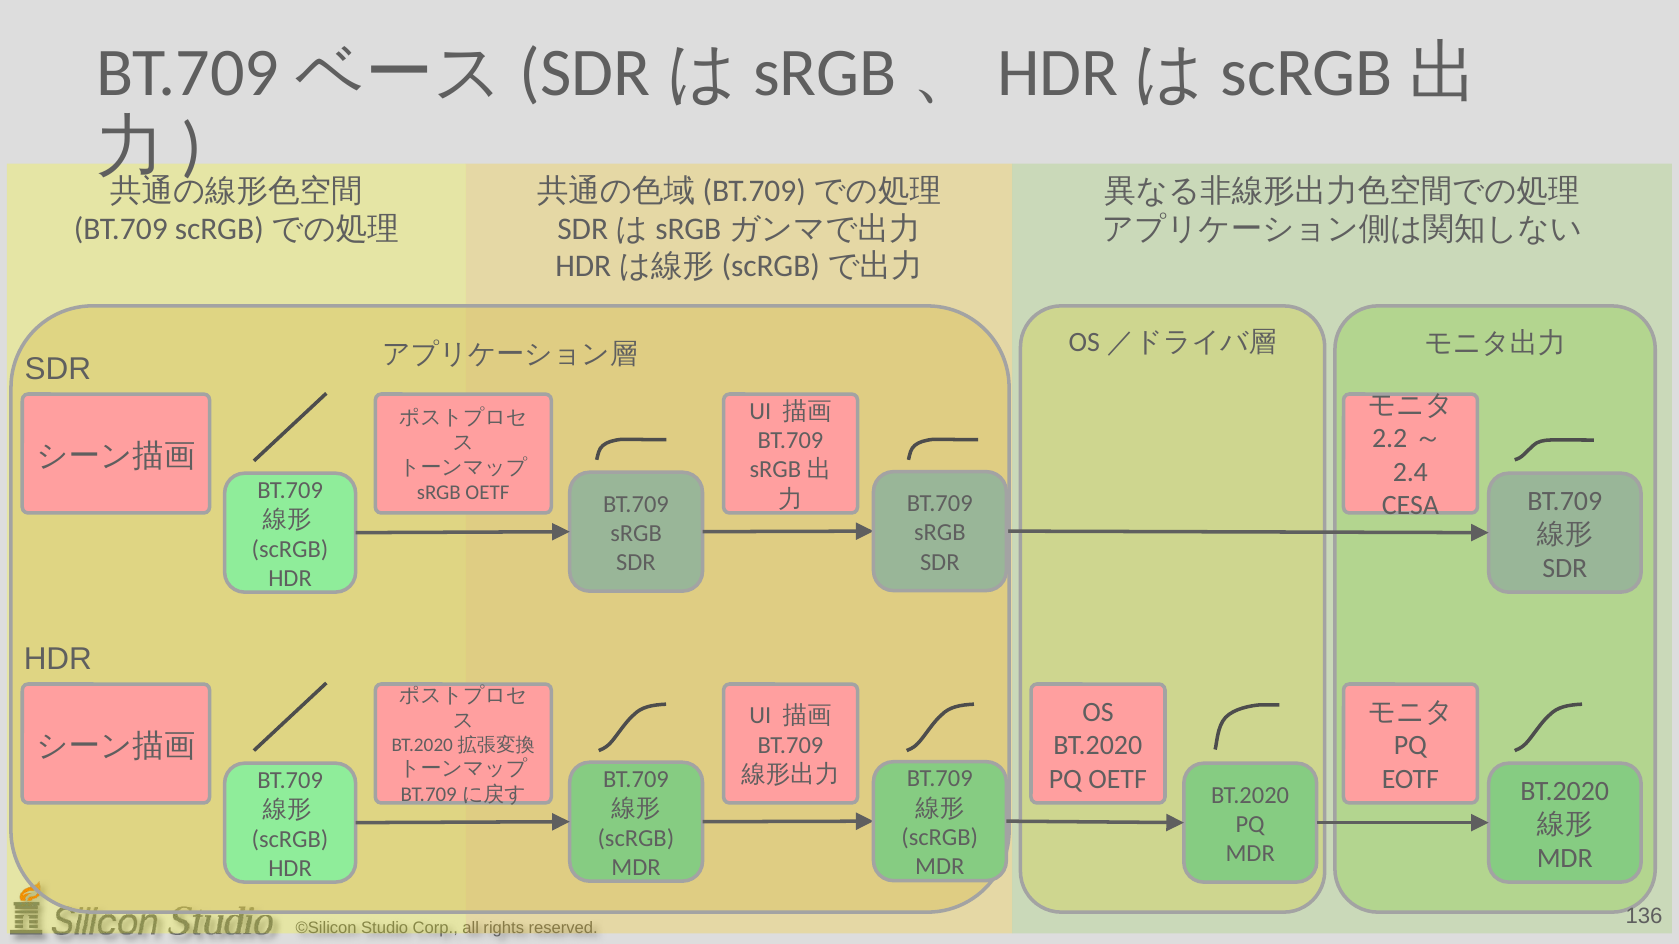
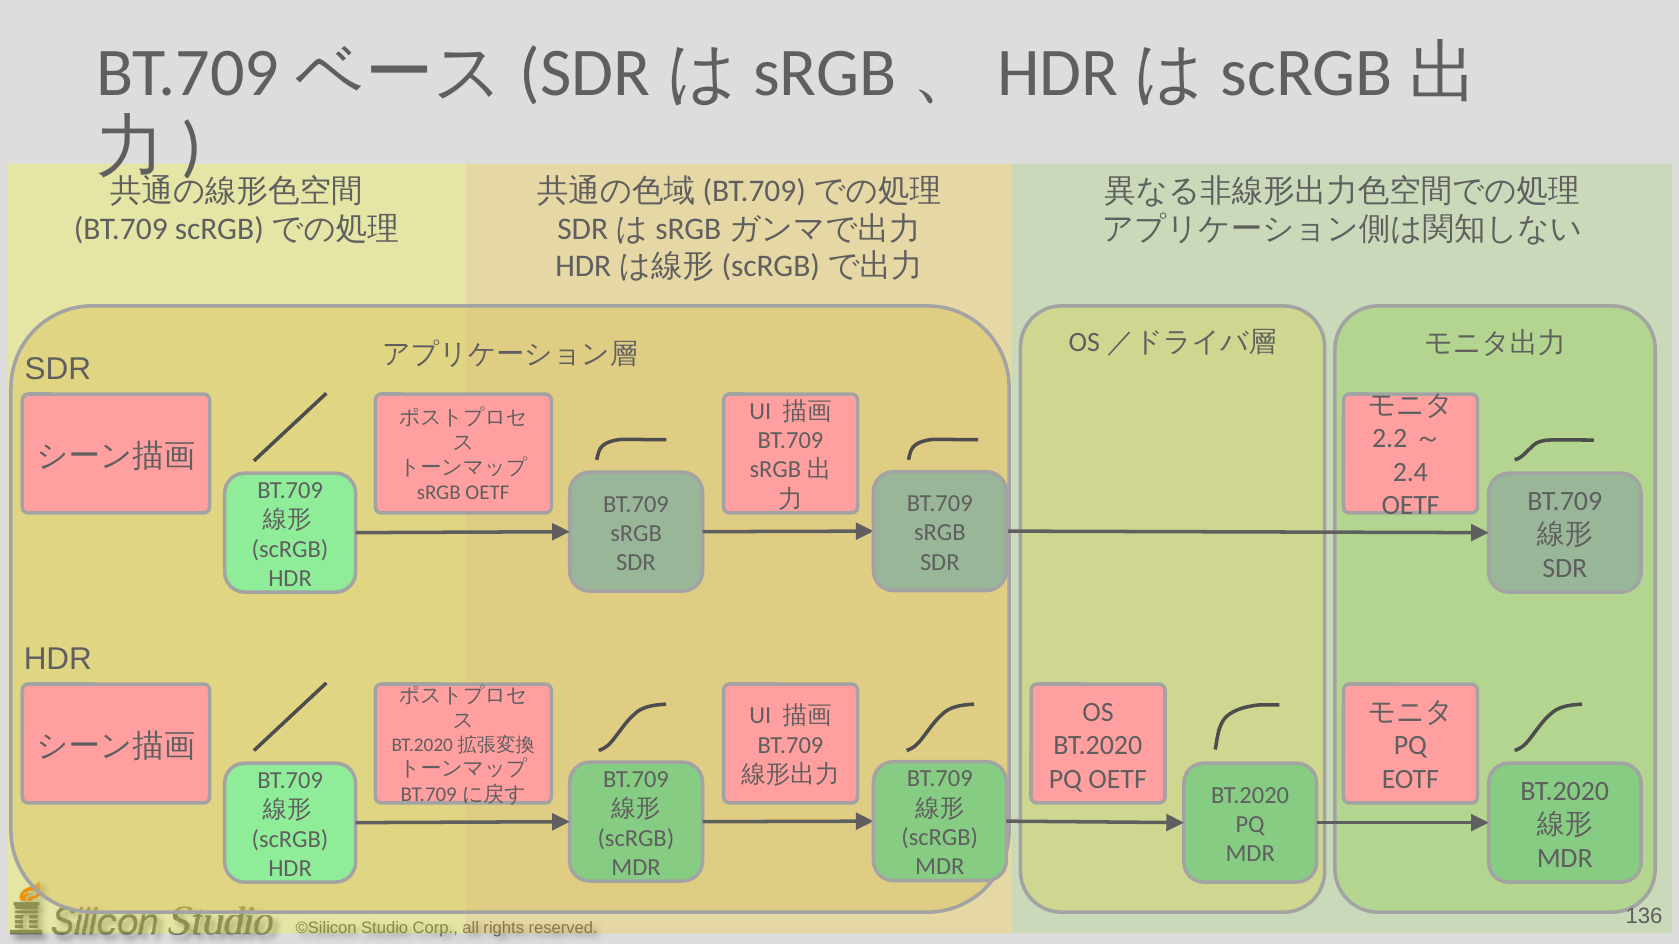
CESA at (1410, 506): CESA -> OETF
